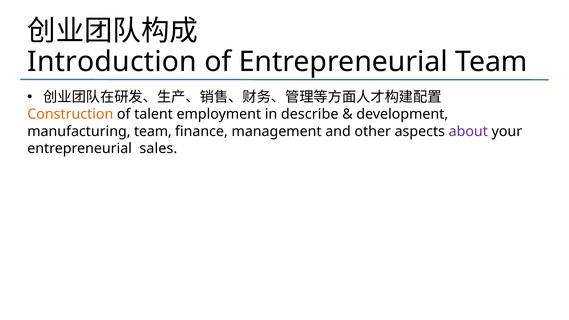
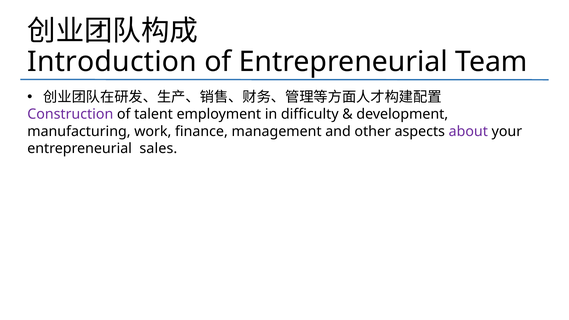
Construction colour: orange -> purple
describe: describe -> difficulty
manufacturing team: team -> work
